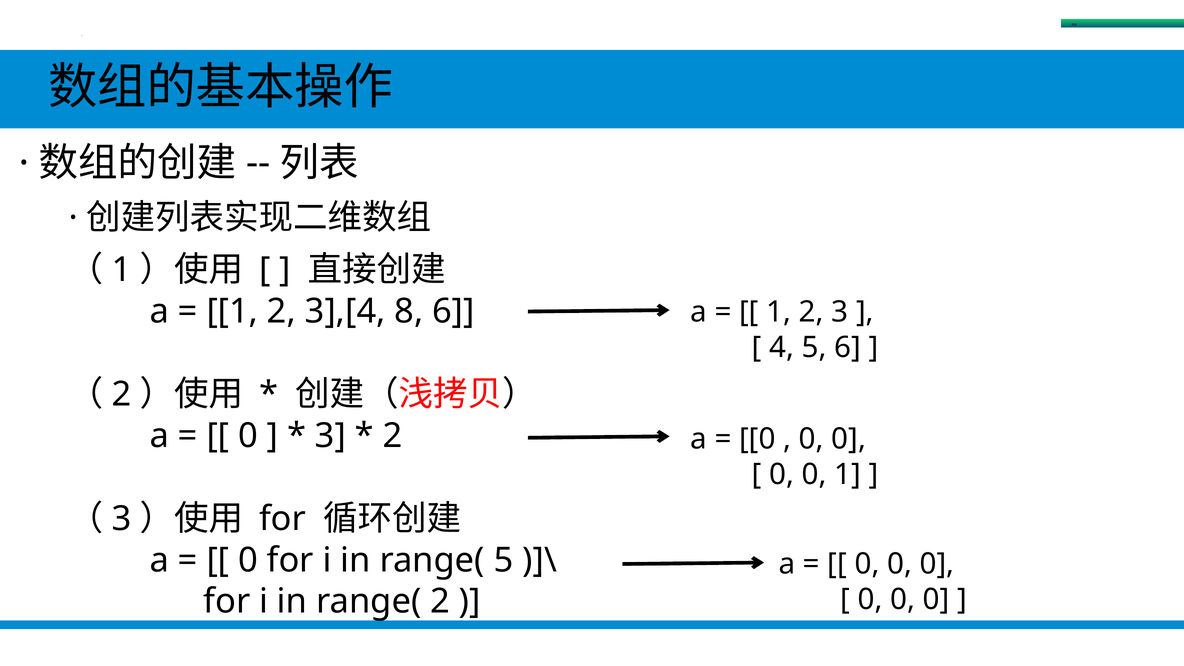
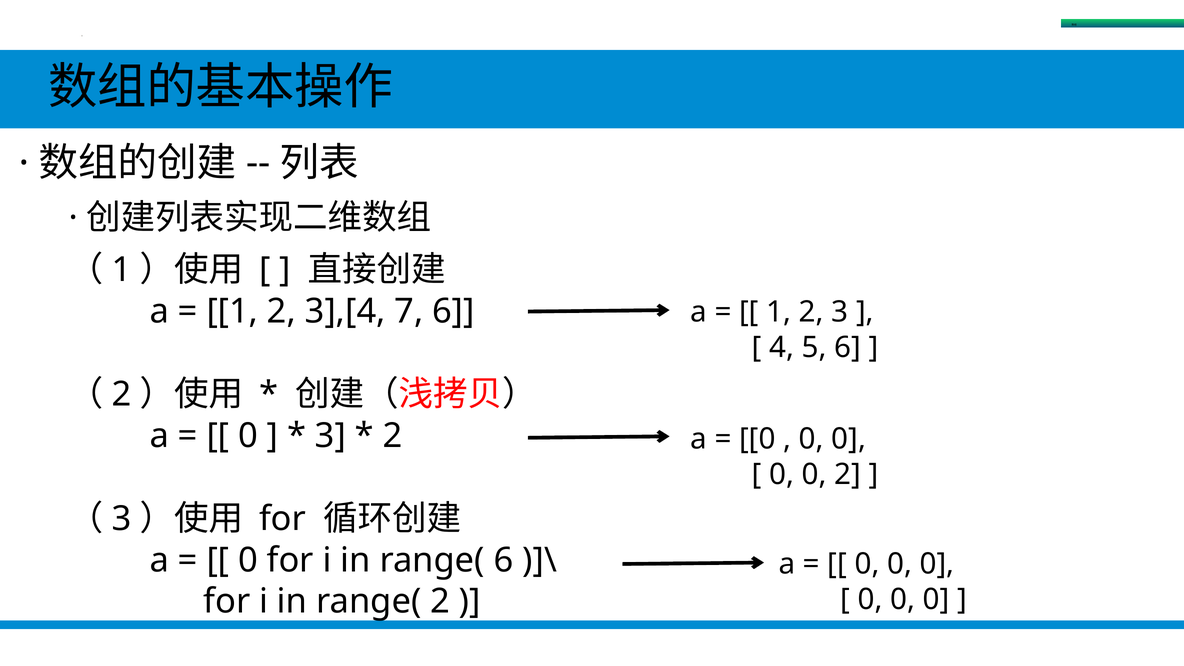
8: 8 -> 7
0 1: 1 -> 2
range( 5: 5 -> 6
